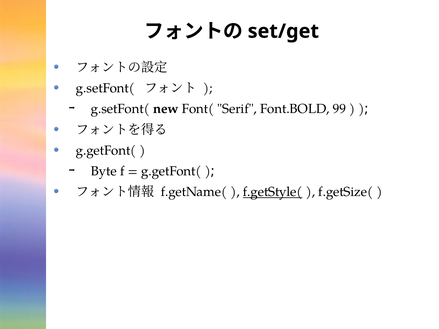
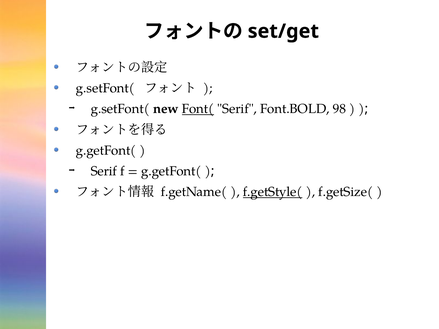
Font( underline: none -> present
99: 99 -> 98
Byte at (104, 171): Byte -> Serif
